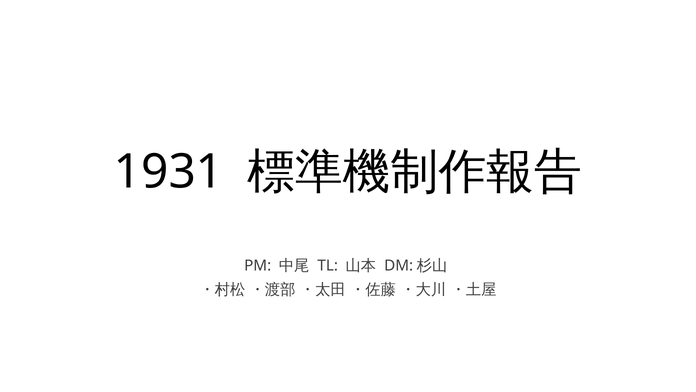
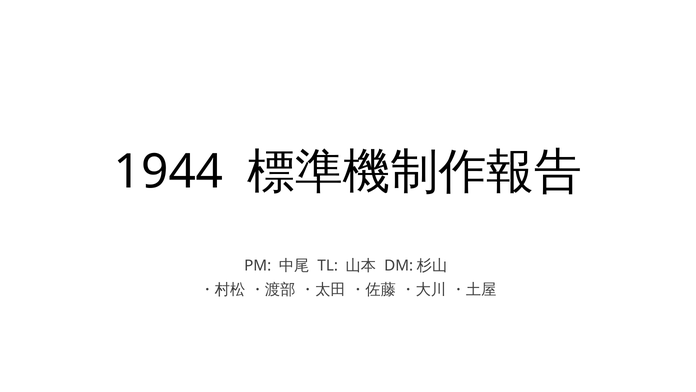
1931: 1931 -> 1944
